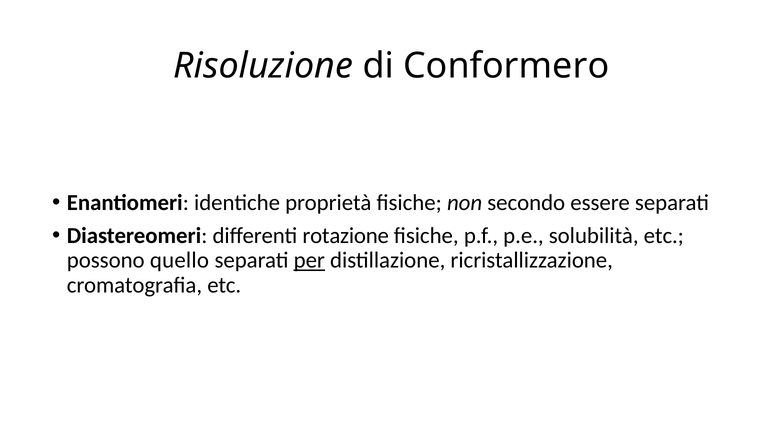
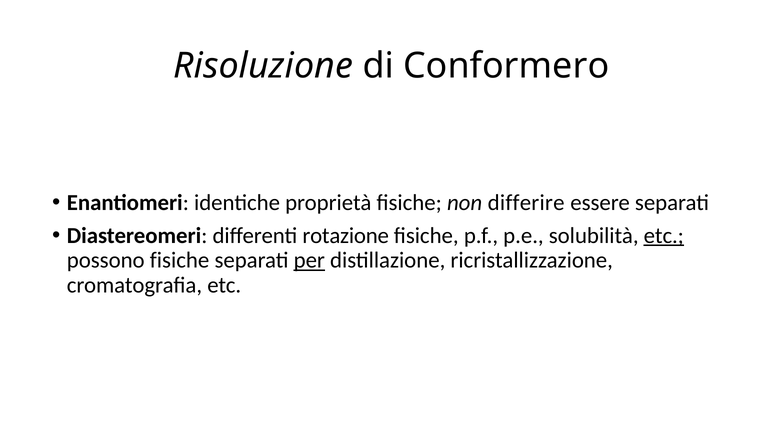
secondo: secondo -> differire
etc at (664, 235) underline: none -> present
possono quello: quello -> fisiche
